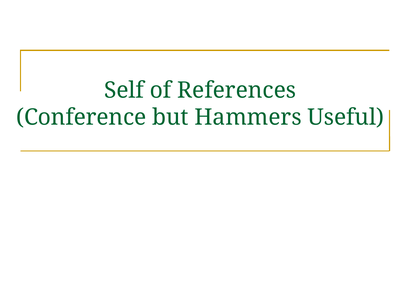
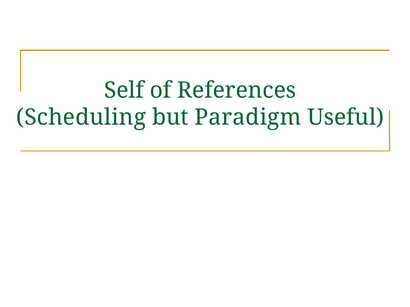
Conference: Conference -> Scheduling
Hammers: Hammers -> Paradigm
